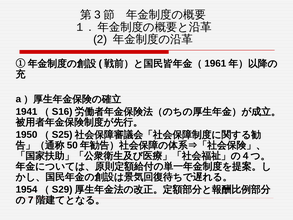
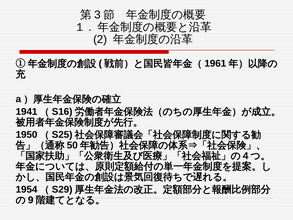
7: 7 -> 9
